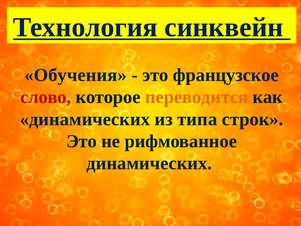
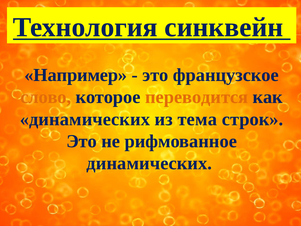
Обучения: Обучения -> Например
слово colour: red -> orange
типа: типа -> тема
